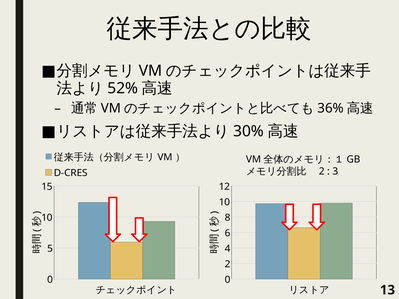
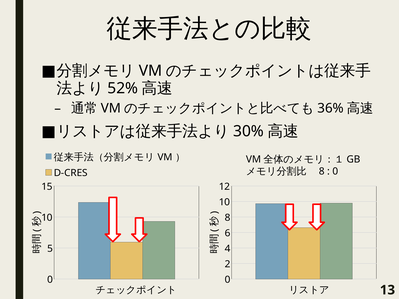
2 at (322, 171): 2 -> 8
3 at (335, 171): 3 -> 0
